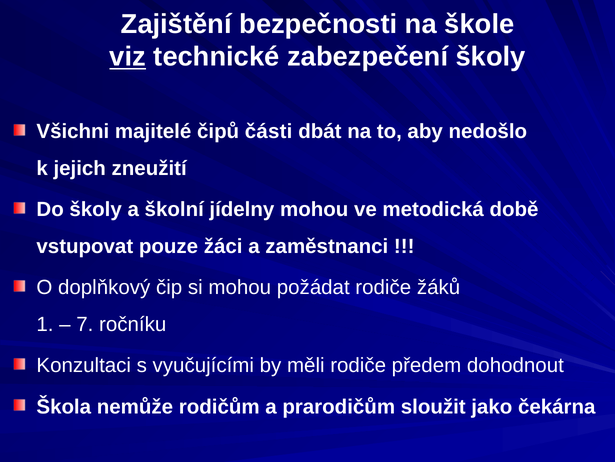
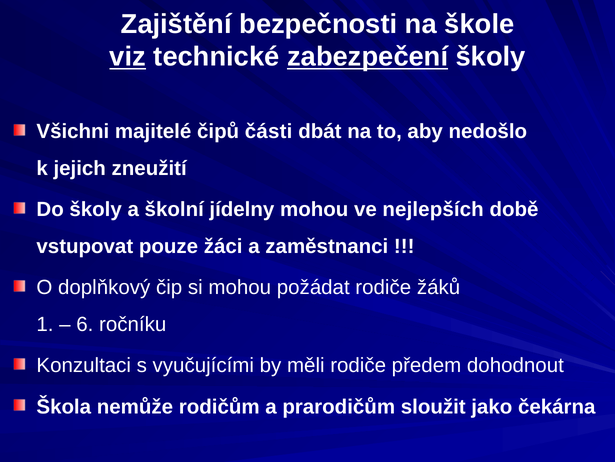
zabezpečení underline: none -> present
metodická: metodická -> nejlepších
7: 7 -> 6
